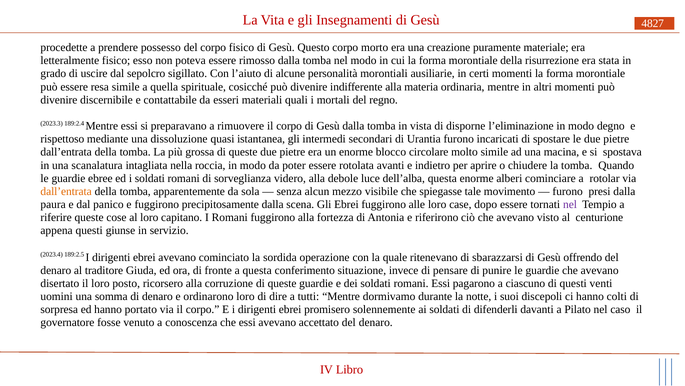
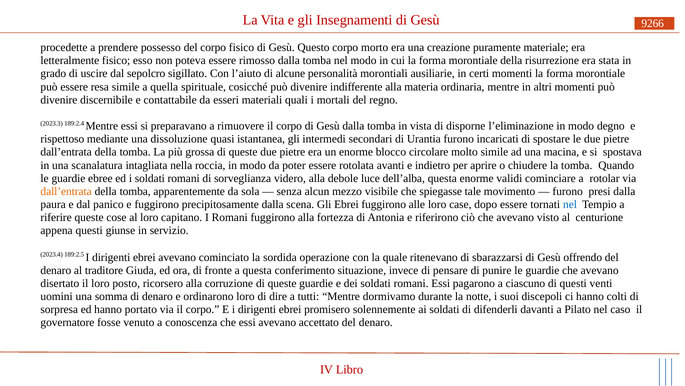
4827: 4827 -> 9266
alberi: alberi -> validi
nel at (570, 204) colour: purple -> blue
